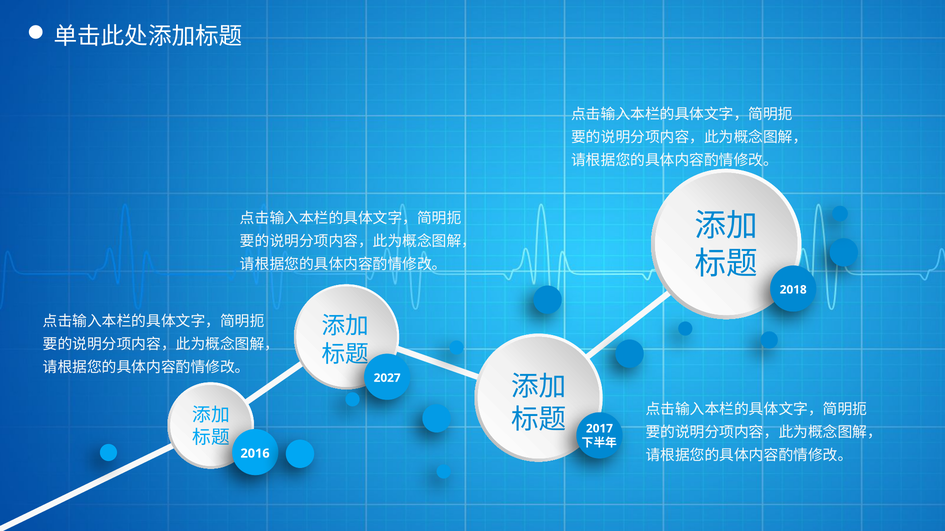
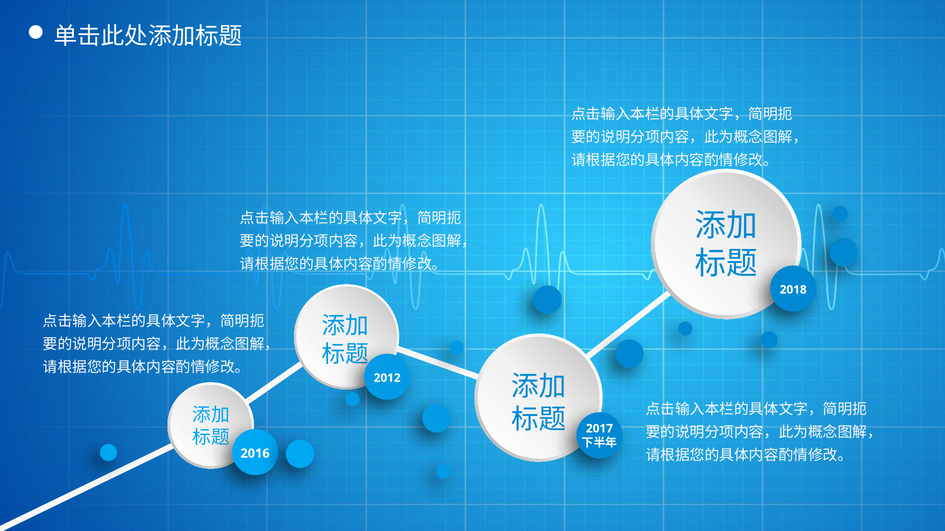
2027: 2027 -> 2012
